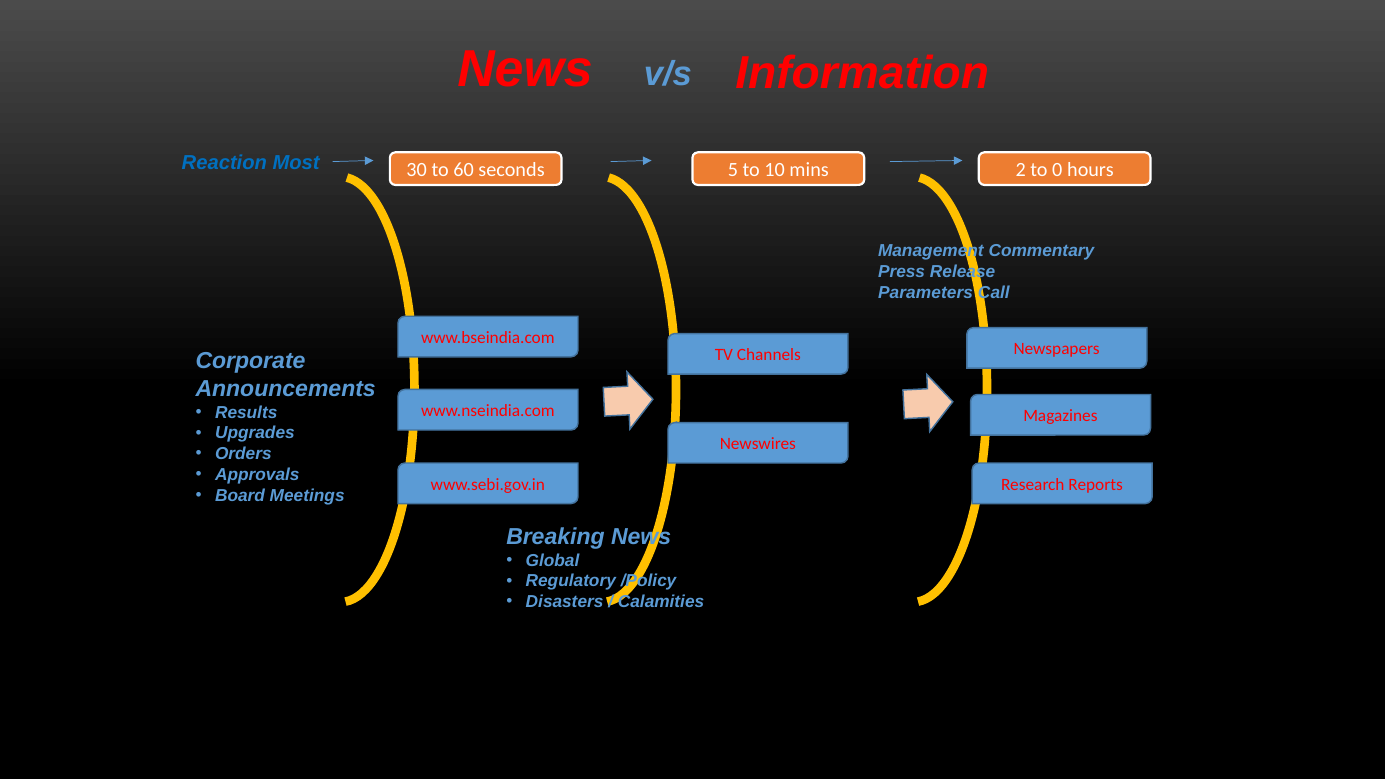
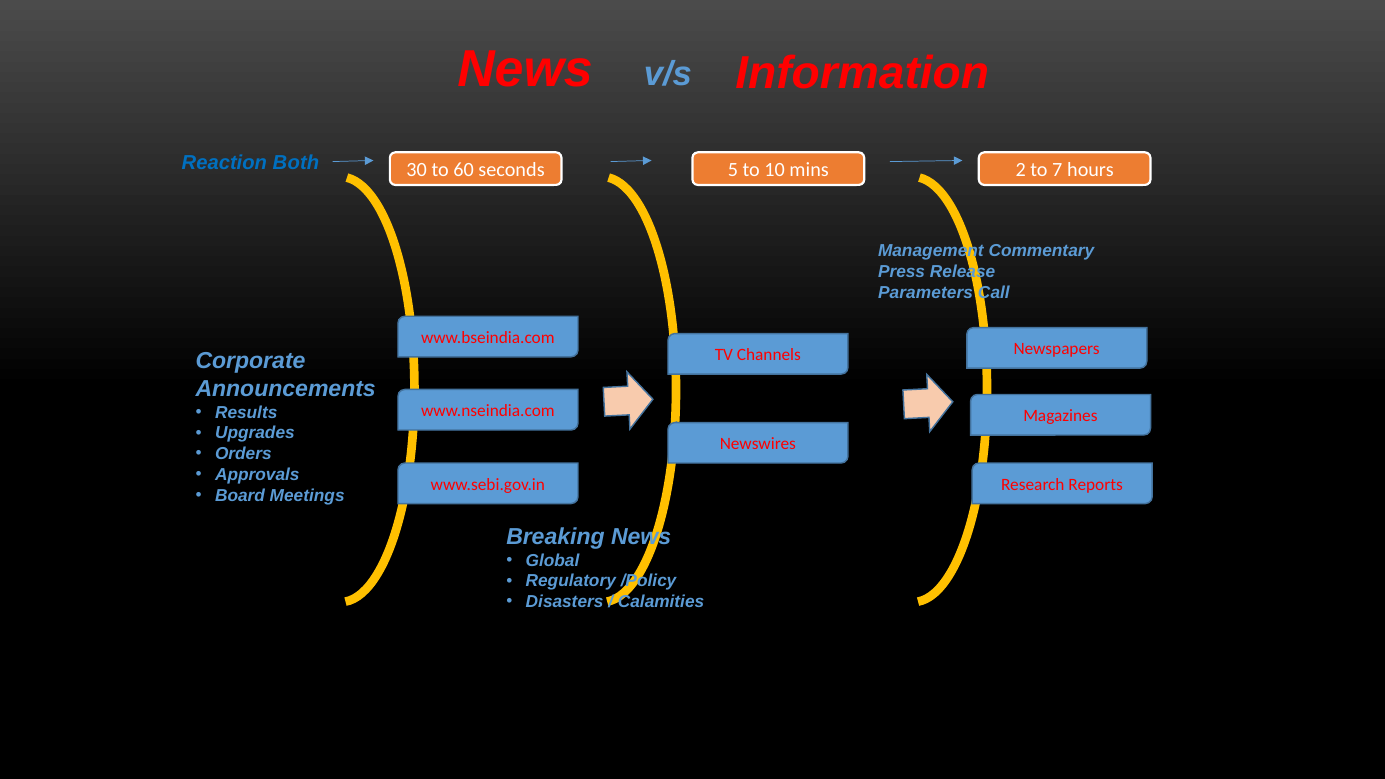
Most: Most -> Both
0: 0 -> 7
